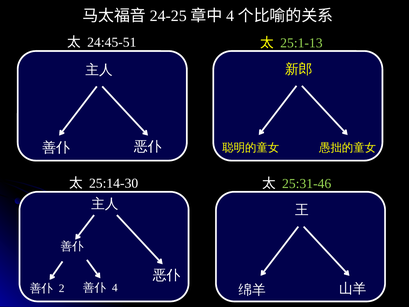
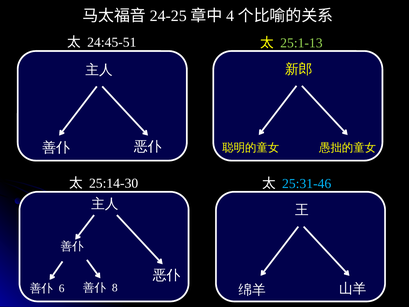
25:31-46 colour: light green -> light blue
4 at (115, 288): 4 -> 8
2: 2 -> 6
